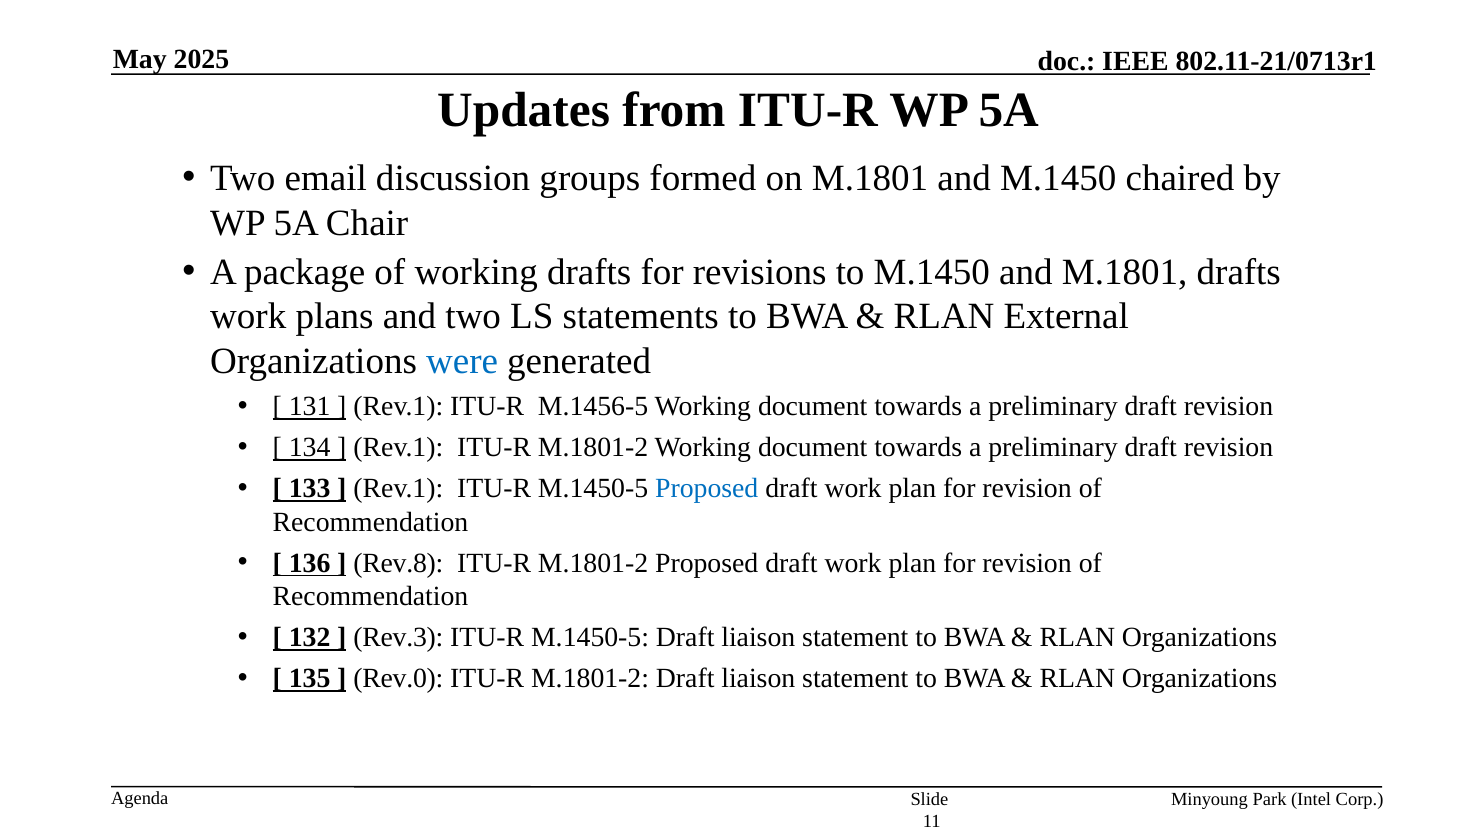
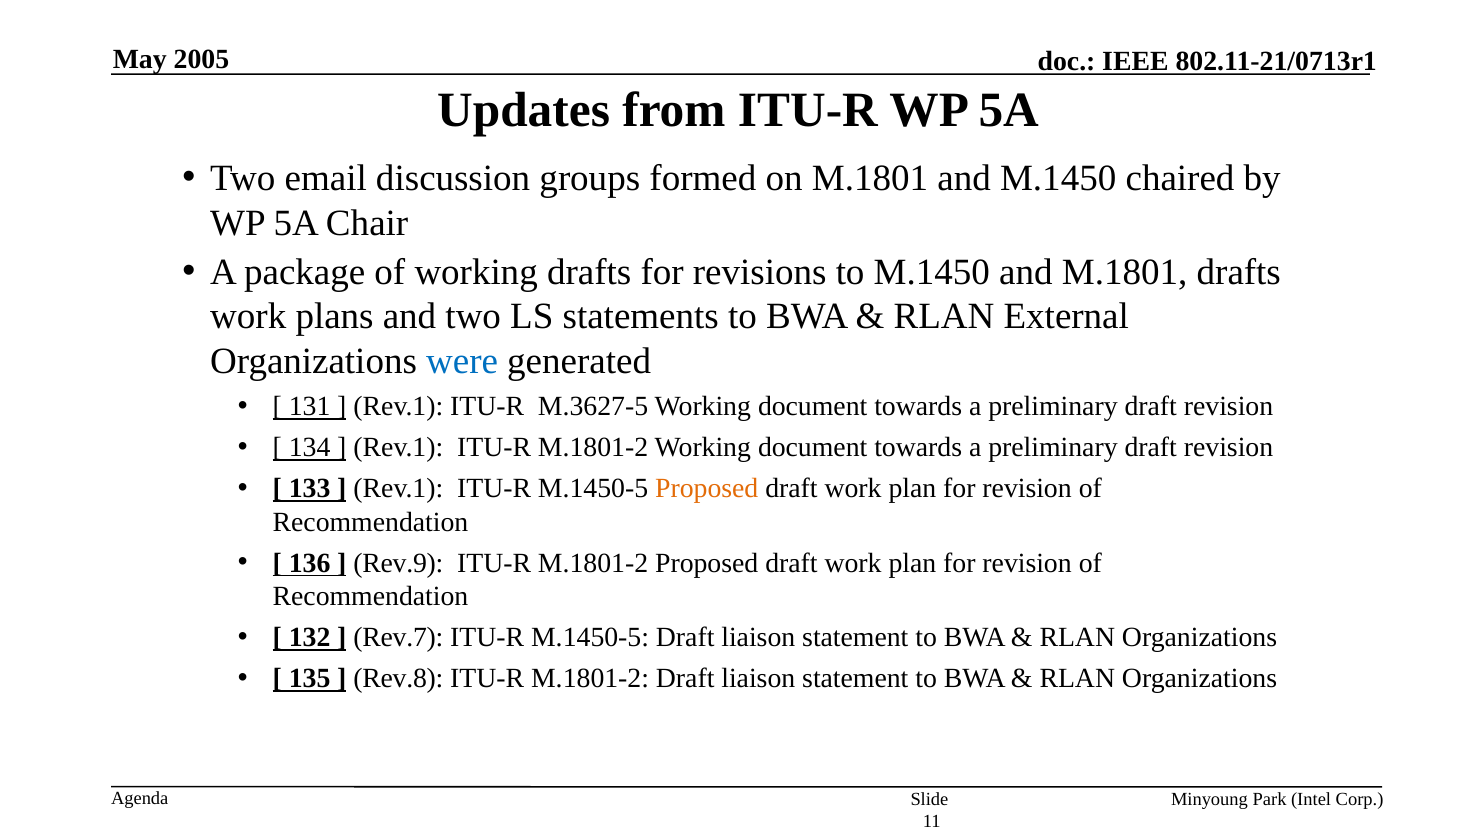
2025: 2025 -> 2005
M.1456-5: M.1456-5 -> M.3627-5
Proposed at (707, 489) colour: blue -> orange
Rev.8: Rev.8 -> Rev.9
Rev.3: Rev.3 -> Rev.7
Rev.0: Rev.0 -> Rev.8
